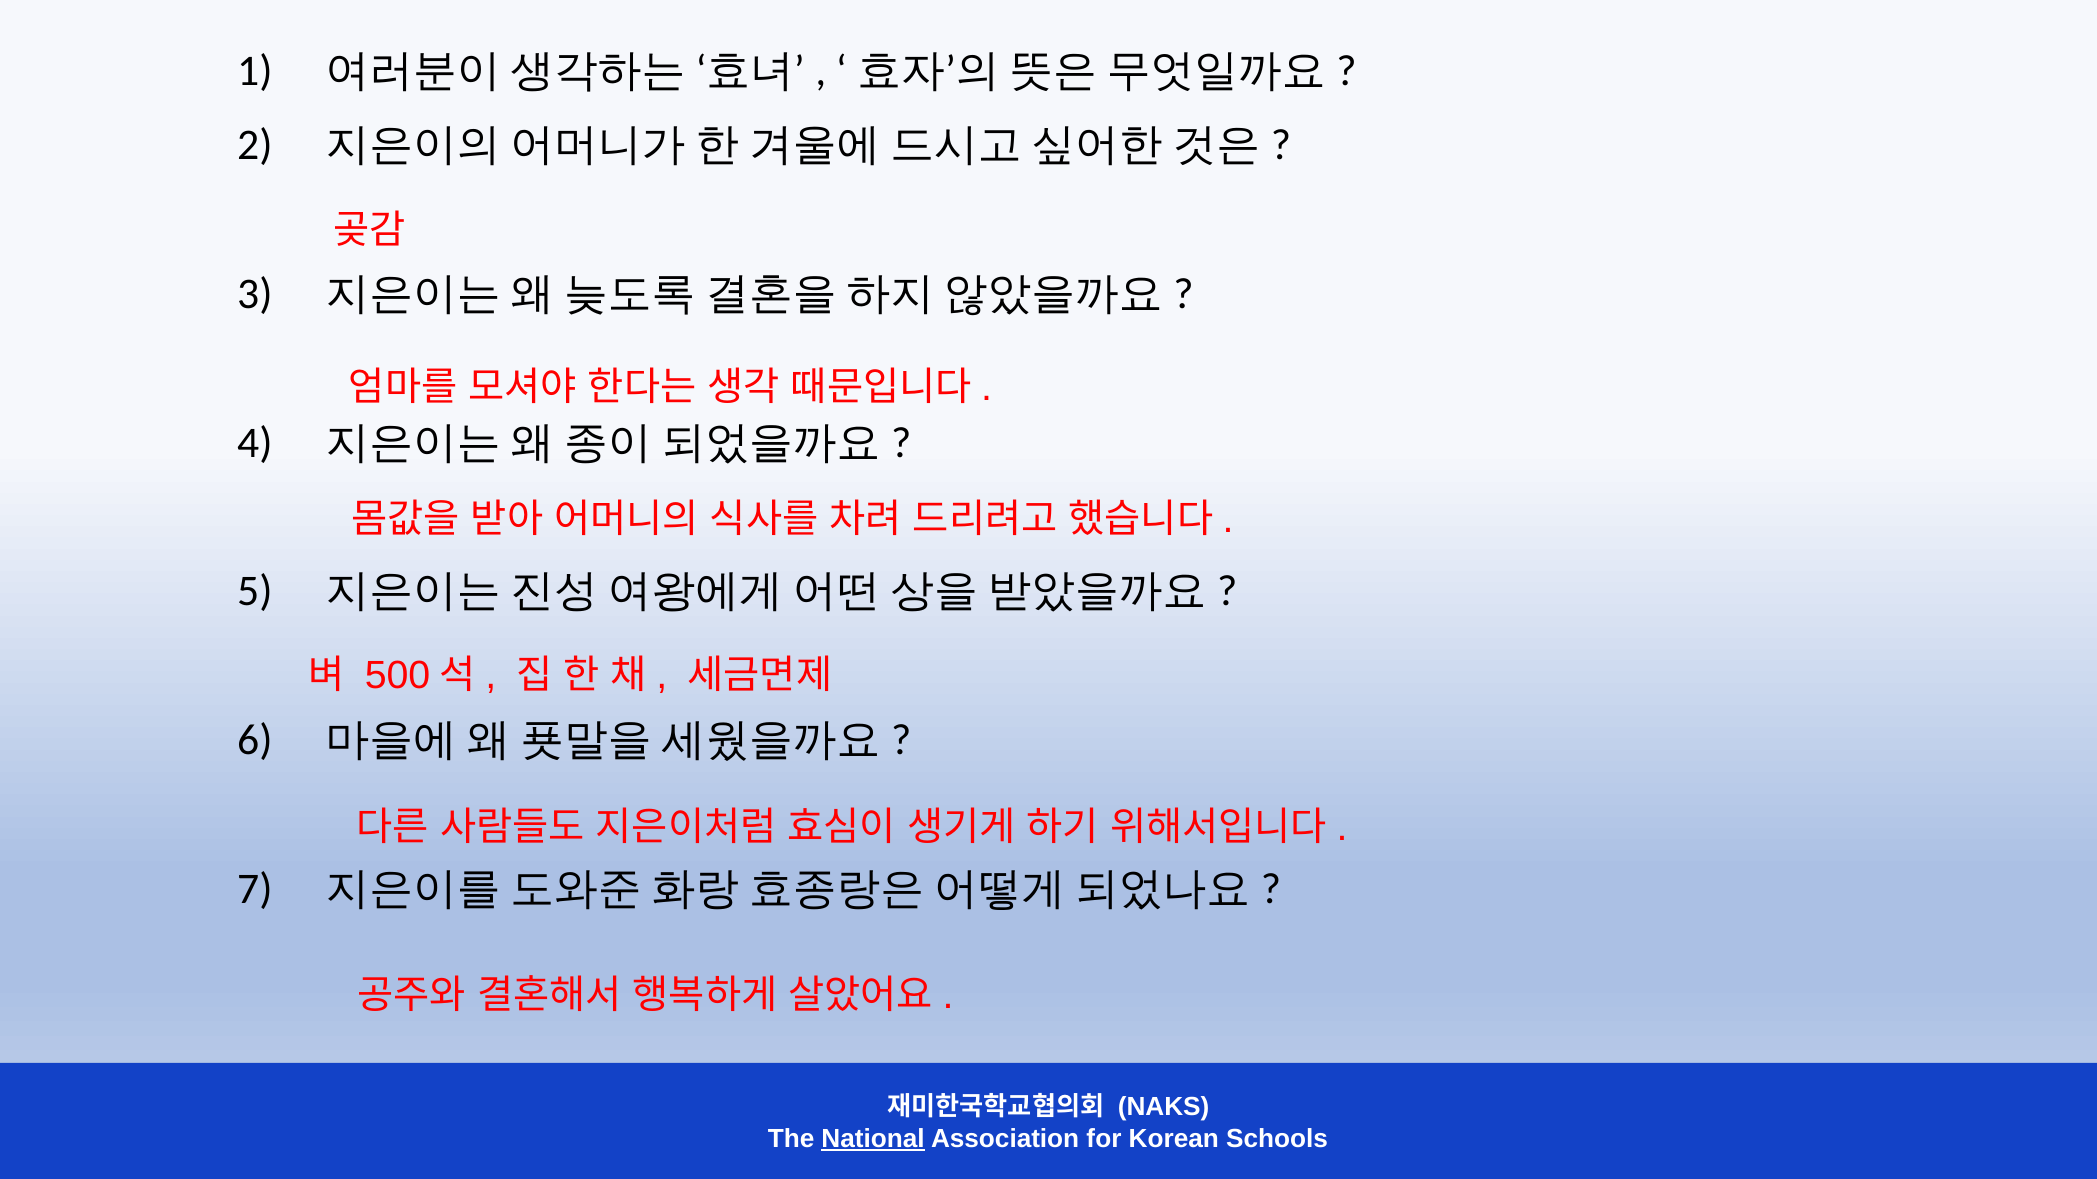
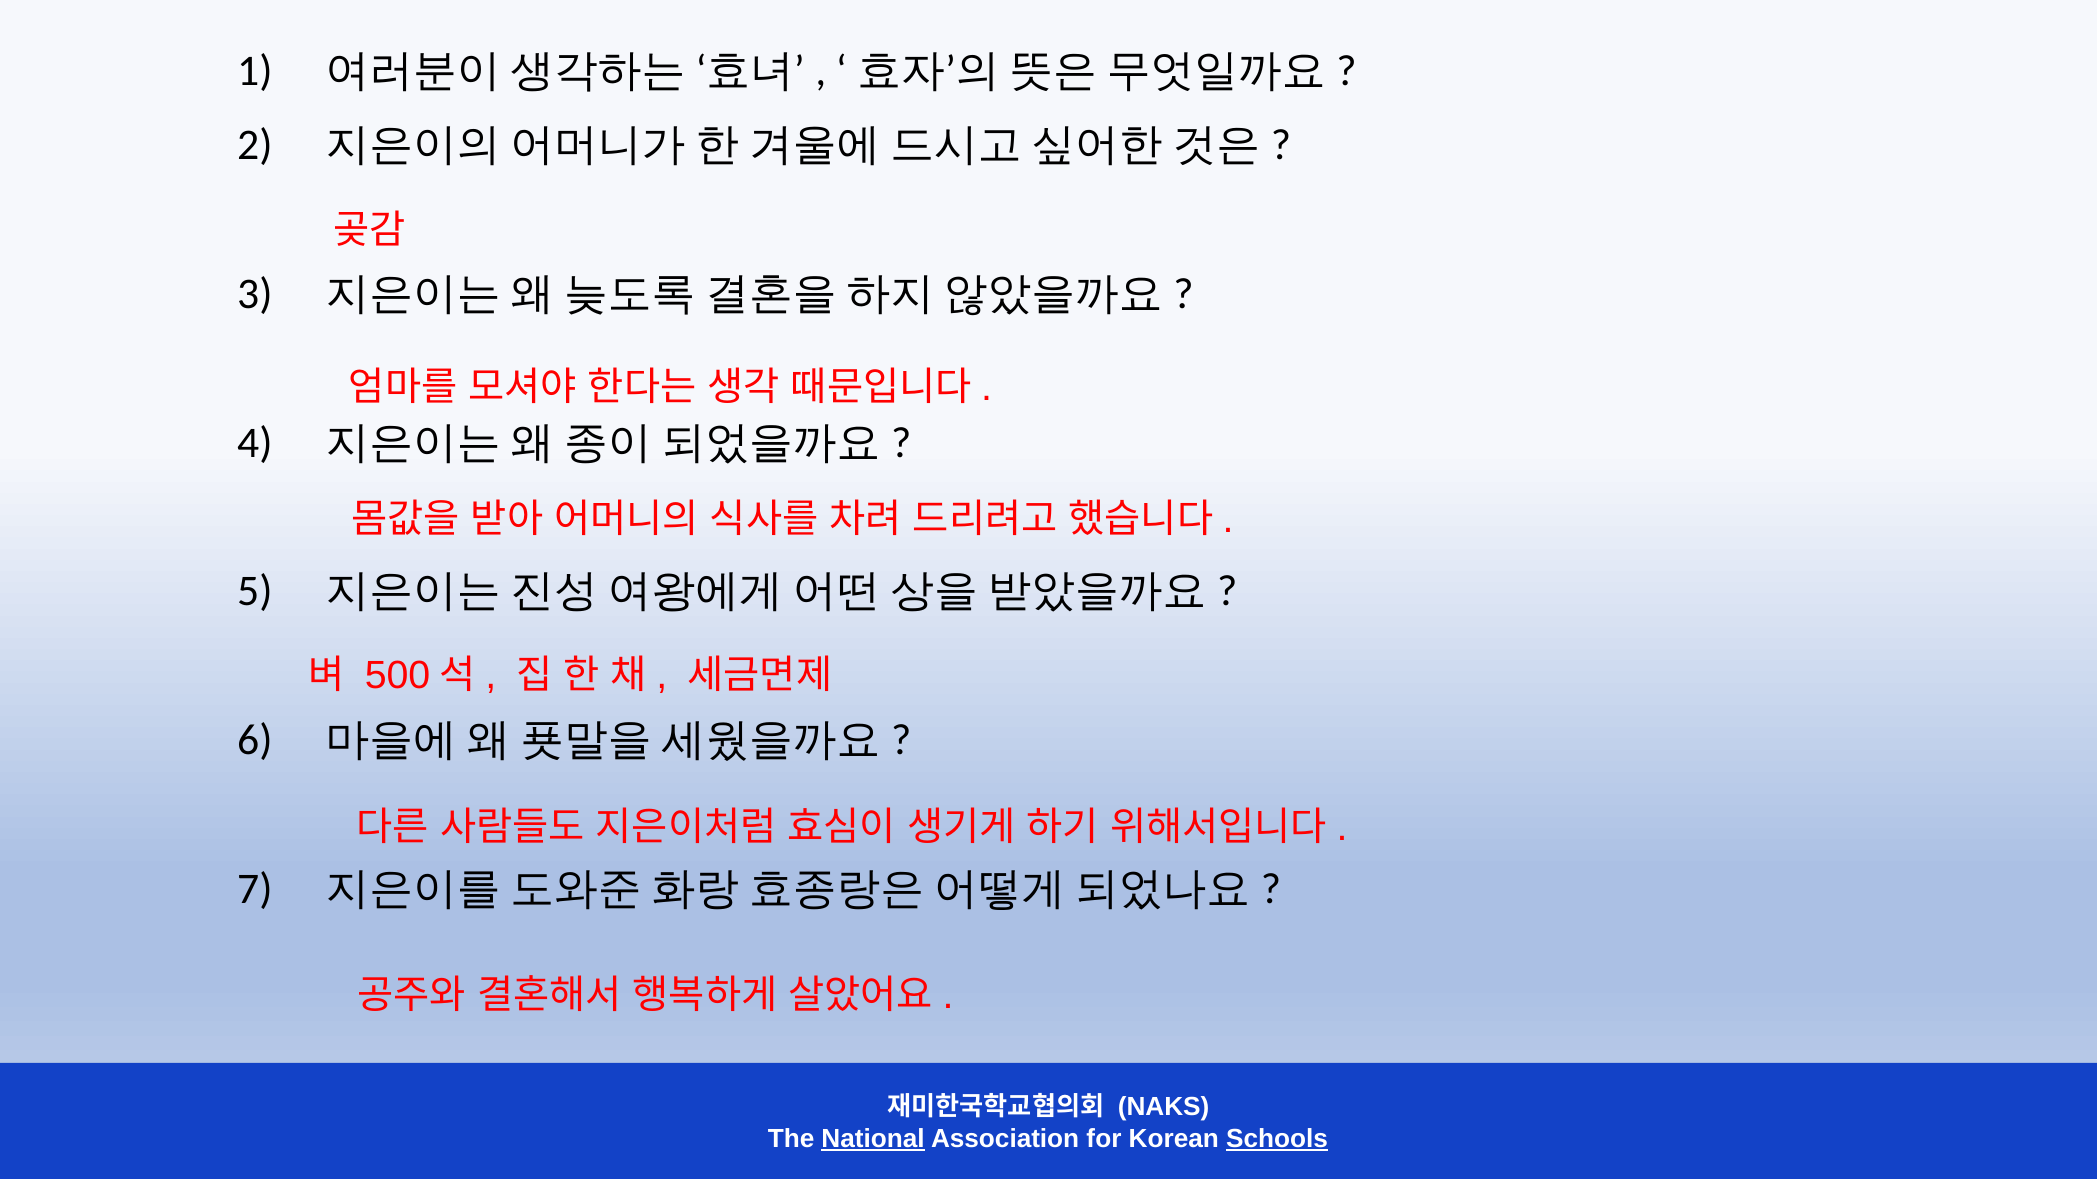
Schools underline: none -> present
